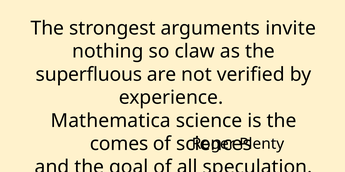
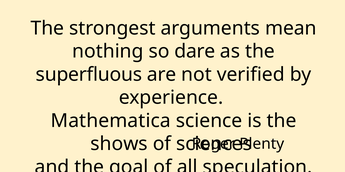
invite: invite -> mean
claw: claw -> dare
comes: comes -> shows
